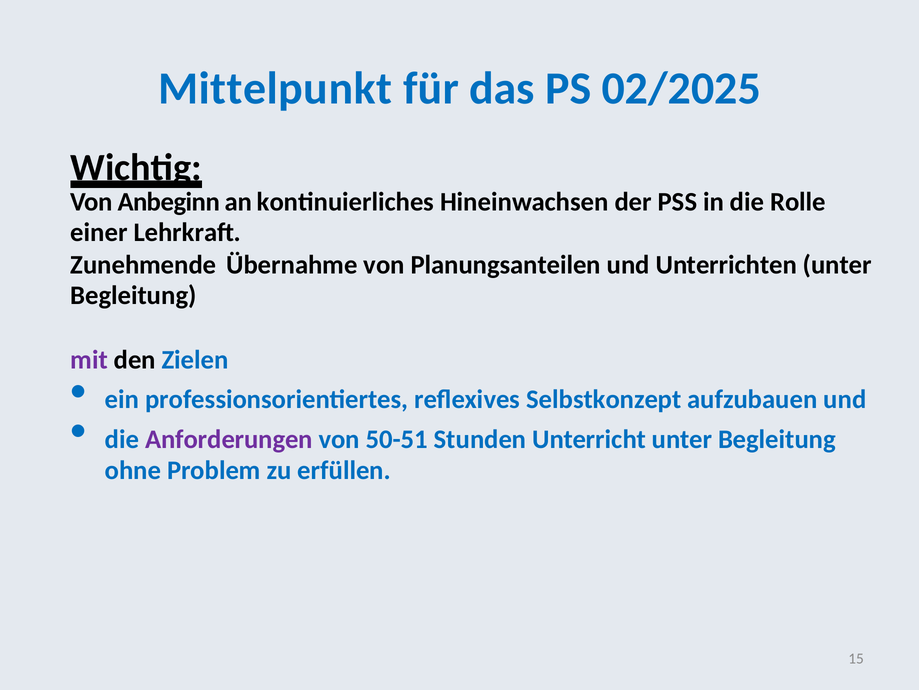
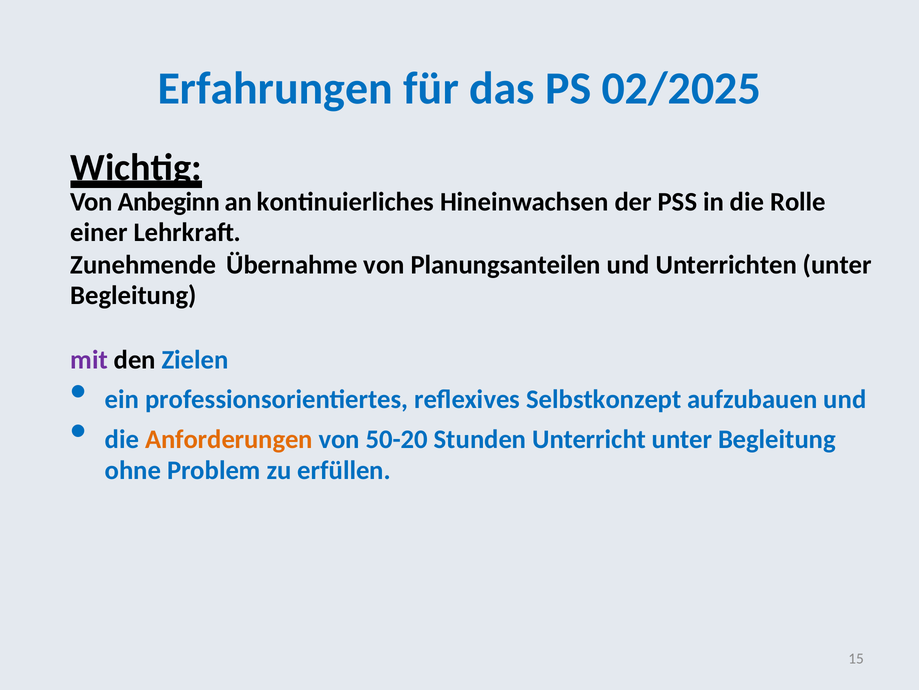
Mittelpunkt: Mittelpunkt -> Erfahrungen
Anforderungen colour: purple -> orange
50-51: 50-51 -> 50-20
